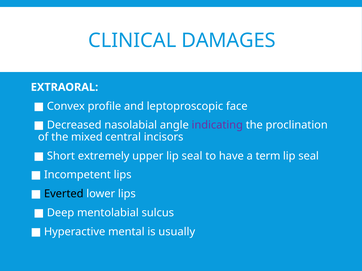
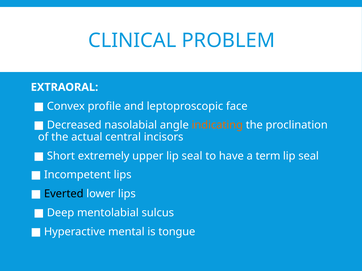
DAMAGES: DAMAGES -> PROBLEM
indicating colour: purple -> orange
mixed: mixed -> actual
usually: usually -> tongue
